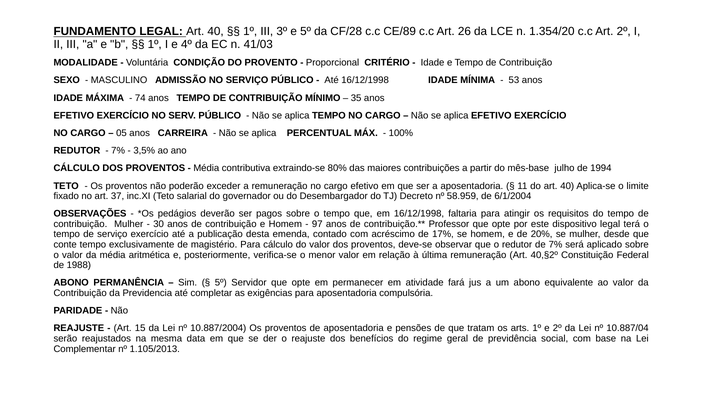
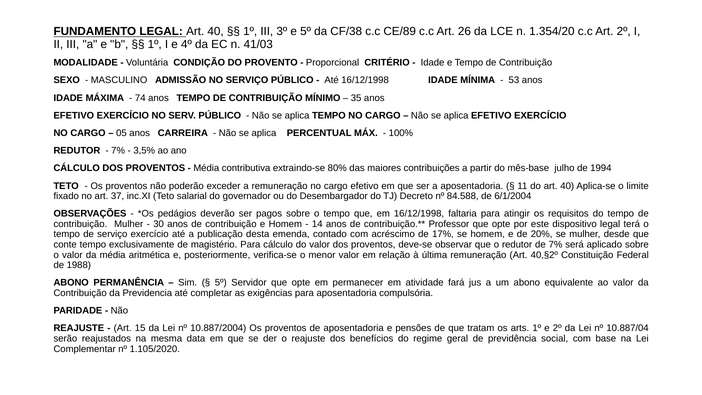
CF/28: CF/28 -> CF/38
58.959: 58.959 -> 84.588
97: 97 -> 14
1.105/2013: 1.105/2013 -> 1.105/2020
